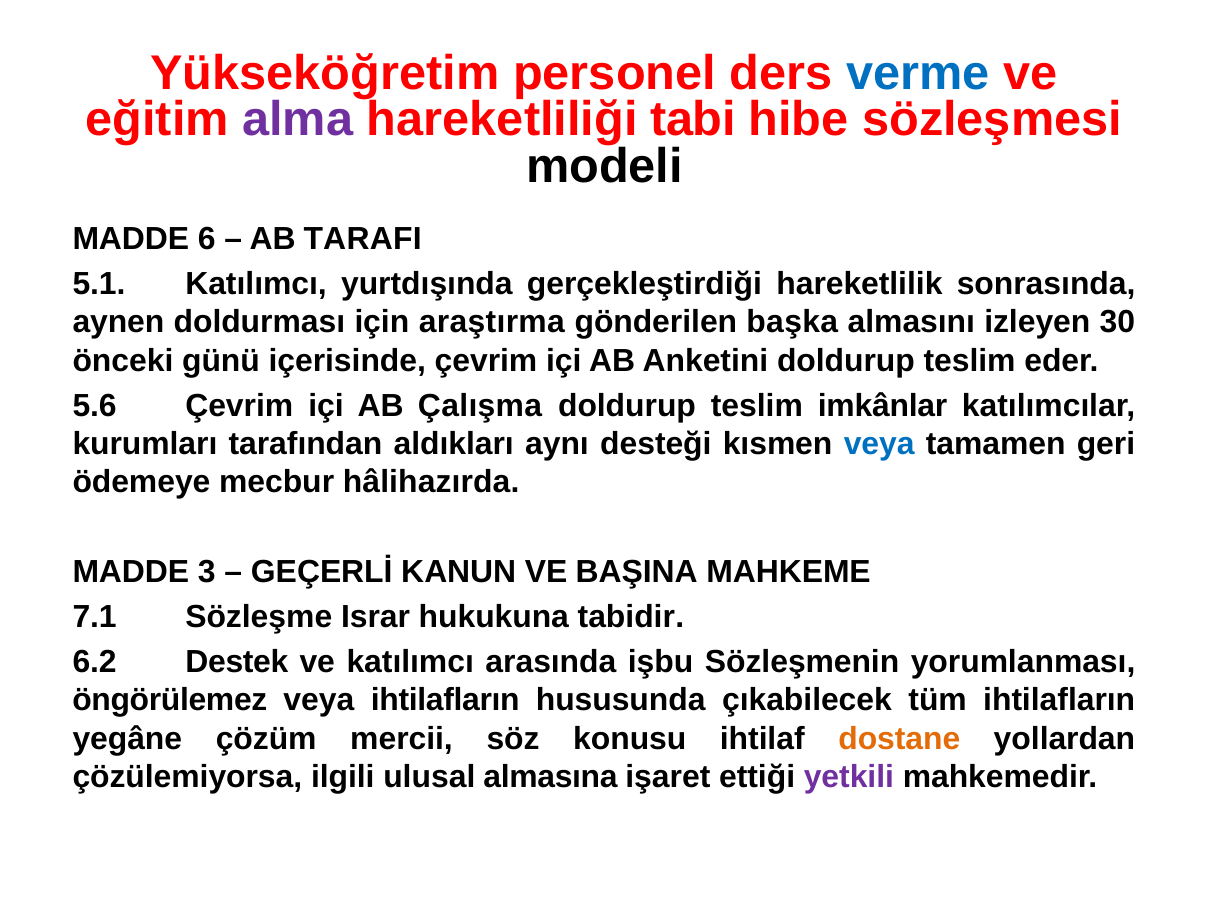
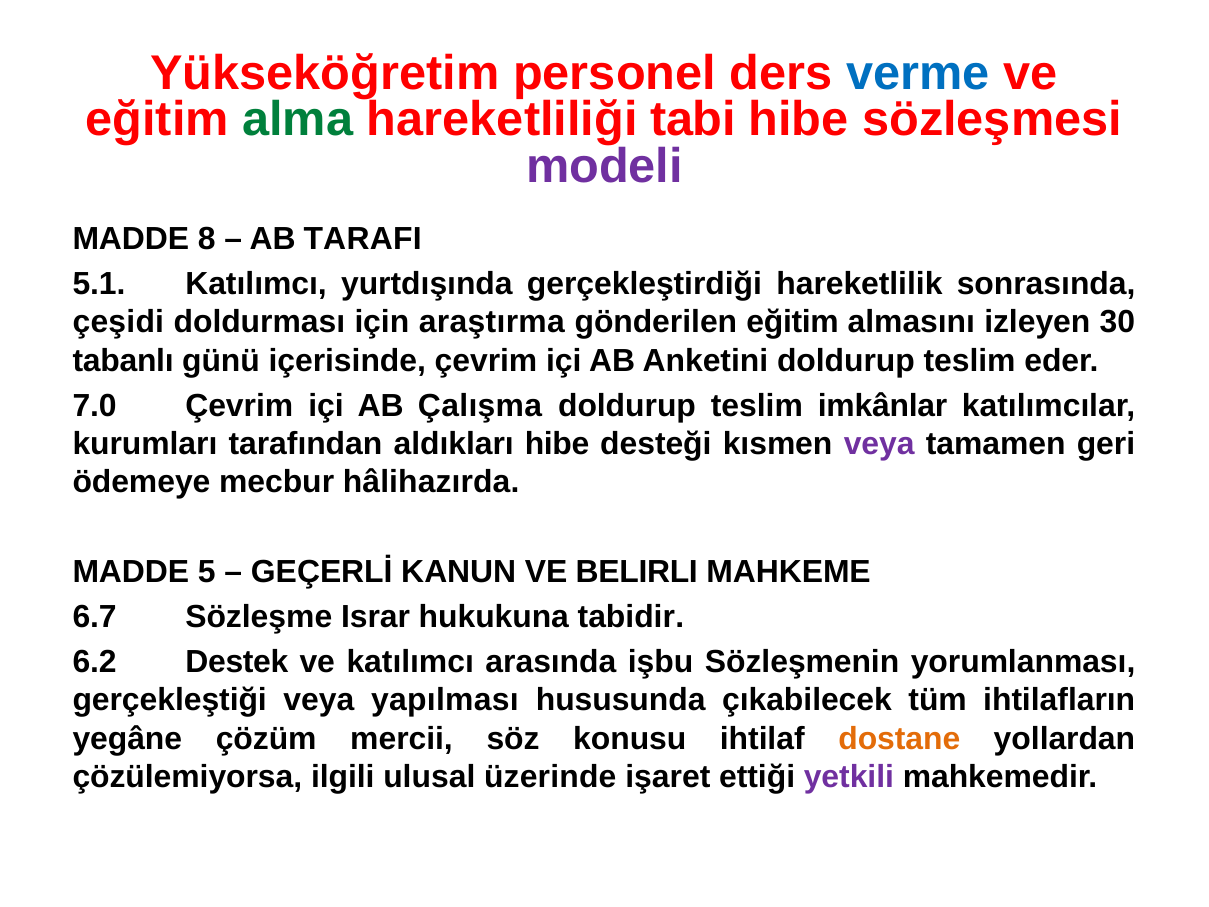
alma colour: purple -> green
modeli colour: black -> purple
6: 6 -> 8
aynen: aynen -> çeşidi
gönderilen başka: başka -> eğitim
önceki: önceki -> tabanlı
5.6: 5.6 -> 7.0
aldıkları aynı: aynı -> hibe
veya at (879, 444) colour: blue -> purple
3: 3 -> 5
BAŞINA: BAŞINA -> BELIRLI
7.1: 7.1 -> 6.7
öngörülemez: öngörülemez -> gerçekleştiği
veya ihtilafların: ihtilafların -> yapılması
almasına: almasına -> üzerinde
